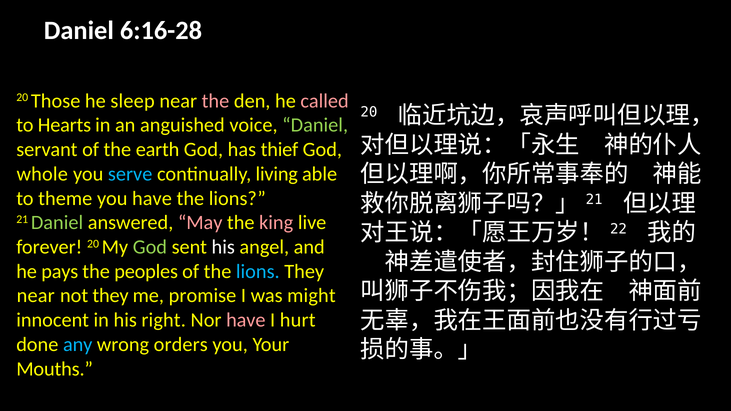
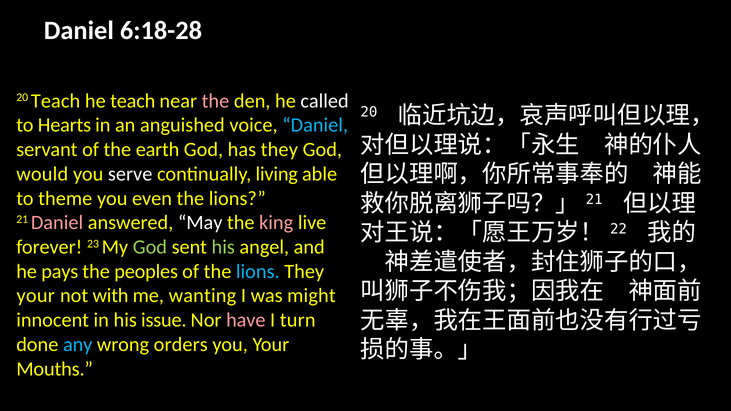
6:16-28: 6:16-28 -> 6:18-28
20 Those: Those -> Teach
he sleep: sleep -> teach
called colour: pink -> white
Daniel at (315, 125) colour: light green -> light blue
has thief: thief -> they
whole: whole -> would
serve colour: light blue -> white
you have: have -> even
Daniel at (57, 223) colour: light green -> pink
May colour: pink -> white
forever 20: 20 -> 23
his at (223, 247) colour: white -> light green
near at (36, 296): near -> your
not they: they -> with
promise: promise -> wanting
right: right -> issue
hurt: hurt -> turn
